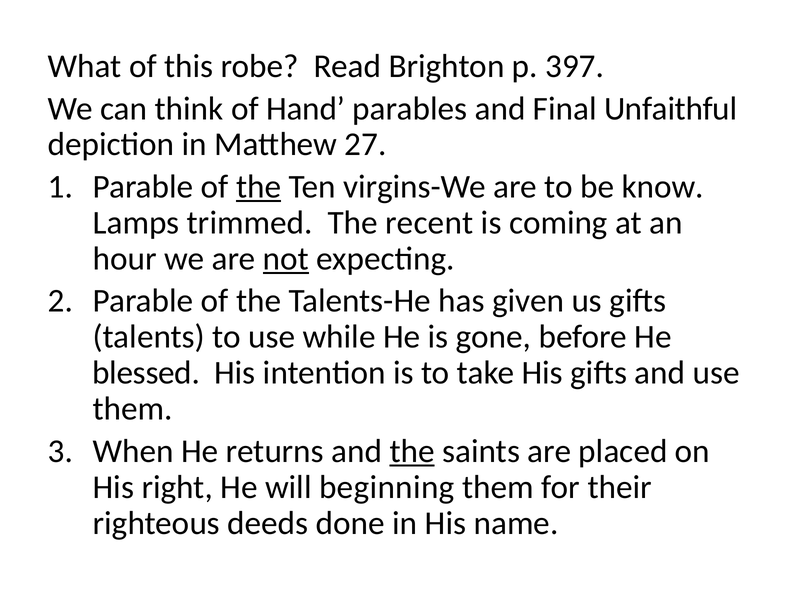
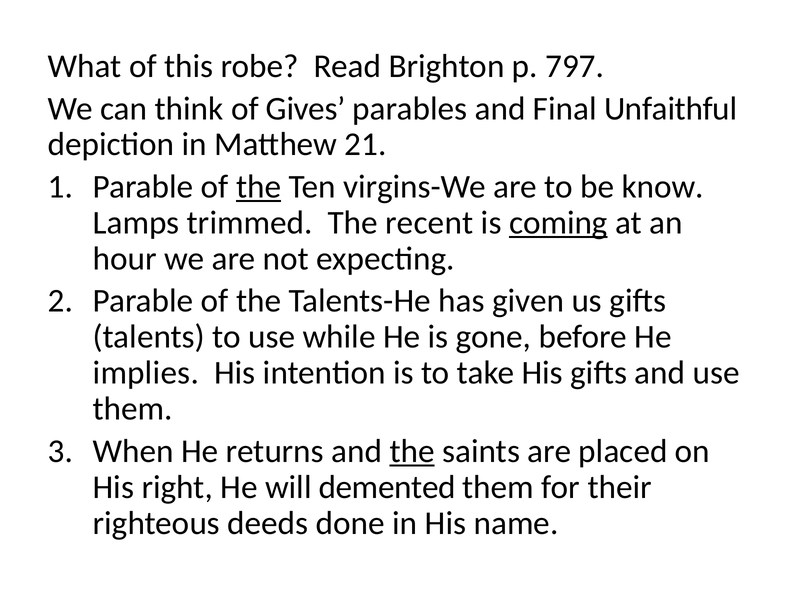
397: 397 -> 797
Hand: Hand -> Gives
27: 27 -> 21
coming underline: none -> present
not underline: present -> none
blessed: blessed -> implies
beginning: beginning -> demented
